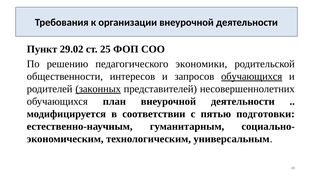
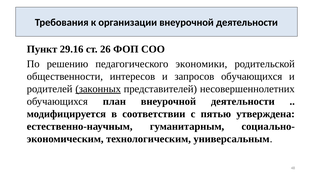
29.02: 29.02 -> 29.16
25: 25 -> 26
обучающихся at (252, 76) underline: present -> none
подготовки: подготовки -> утверждена
